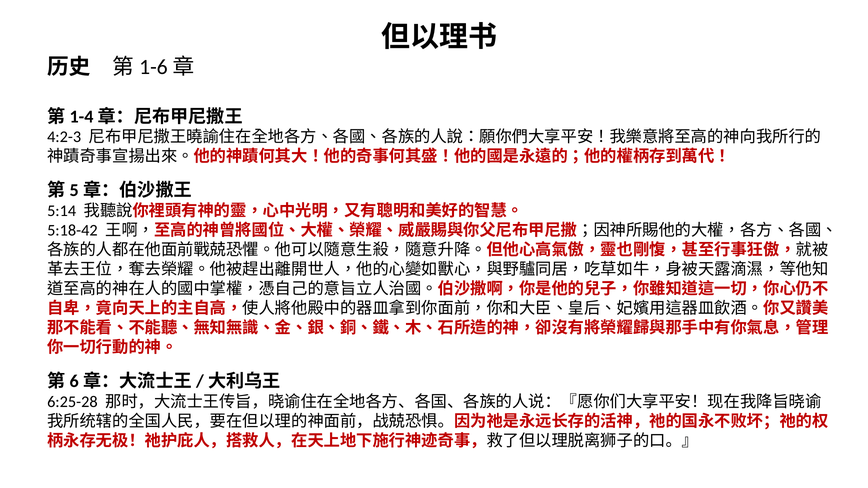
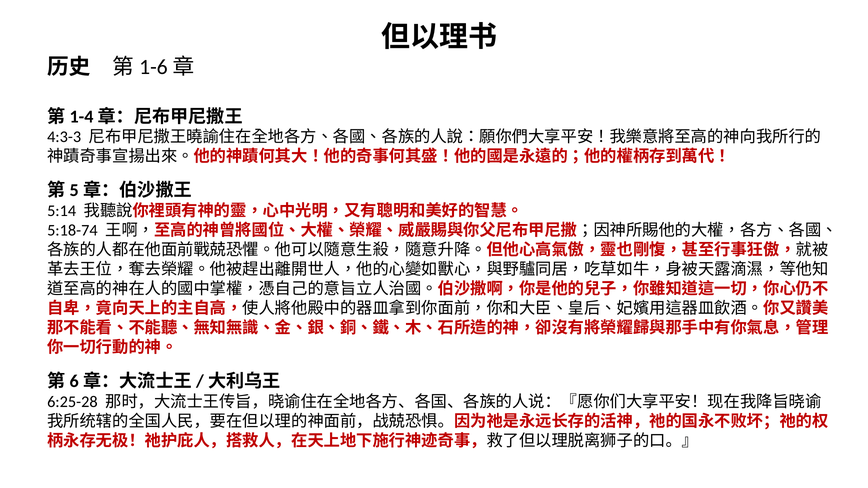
4:2-3: 4:2-3 -> 4:3-3
5:18-42: 5:18-42 -> 5:18-74
